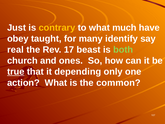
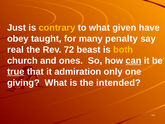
much: much -> given
identify: identify -> penalty
17: 17 -> 72
both colour: light green -> yellow
can underline: none -> present
depending: depending -> admiration
action: action -> giving
common: common -> intended
